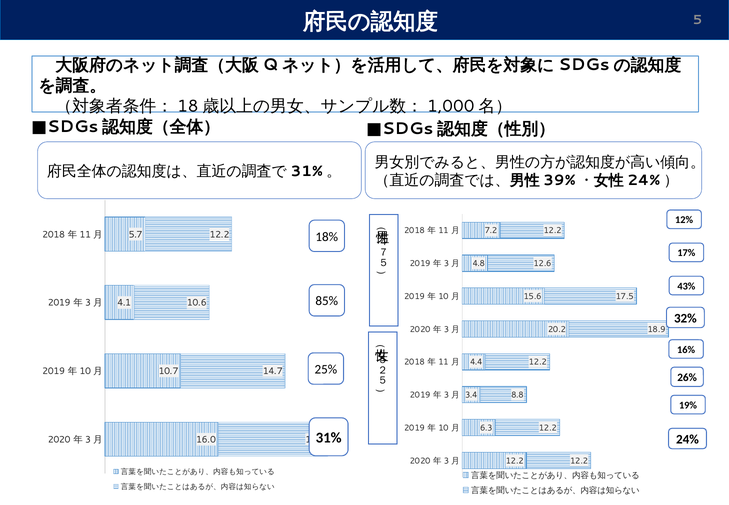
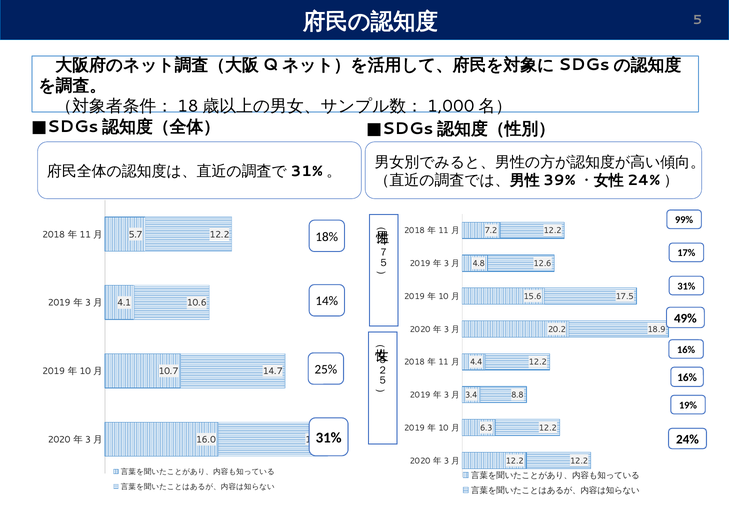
12%: 12% -> 99%
43% at (686, 286): 43% -> 31%
85%: 85% -> 14%
32%: 32% -> 49%
26% at (687, 377): 26% -> 16%
